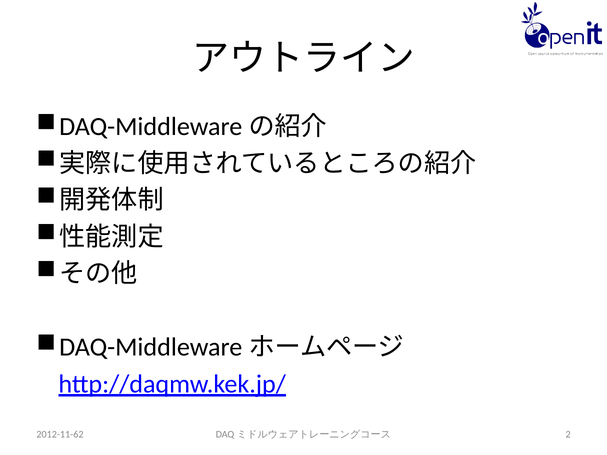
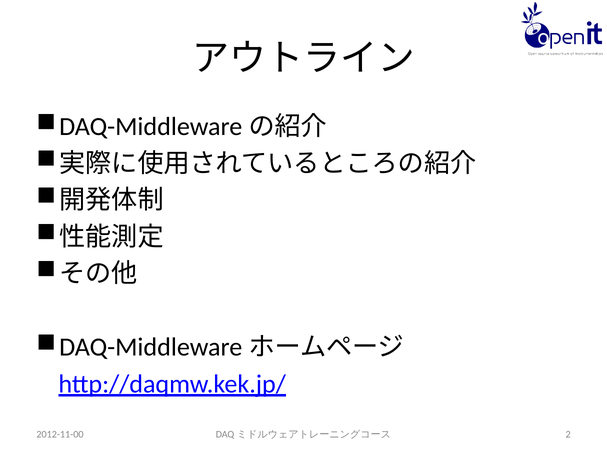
2012-11-62: 2012-11-62 -> 2012-11-00
